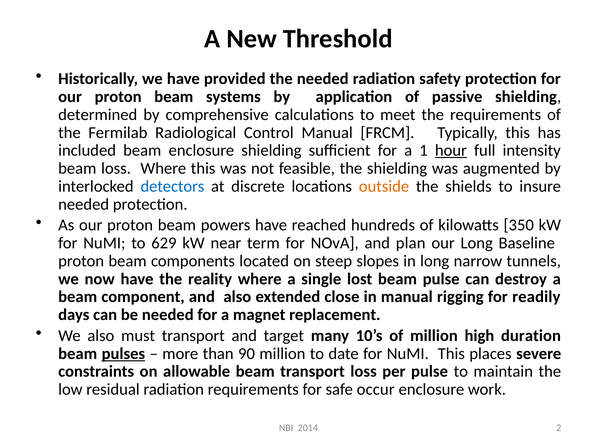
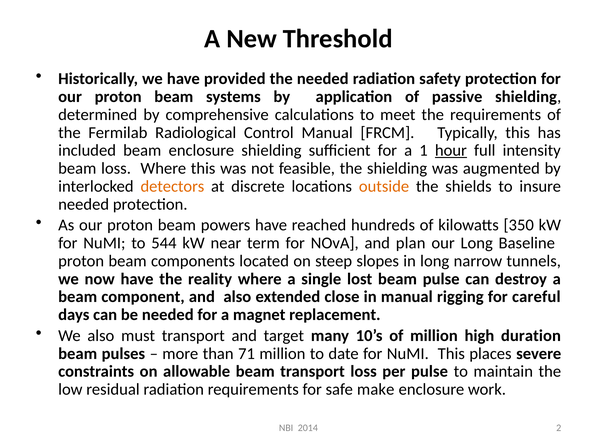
detectors colour: blue -> orange
629: 629 -> 544
readily: readily -> careful
pulses underline: present -> none
90: 90 -> 71
occur: occur -> make
